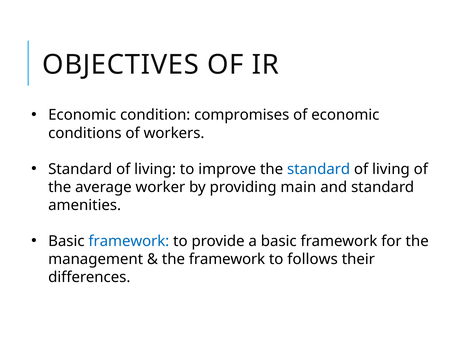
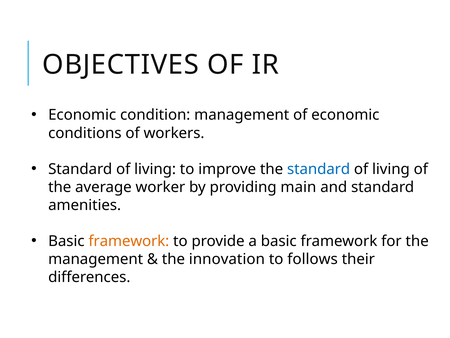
condition compromises: compromises -> management
framework at (129, 241) colour: blue -> orange
the framework: framework -> innovation
